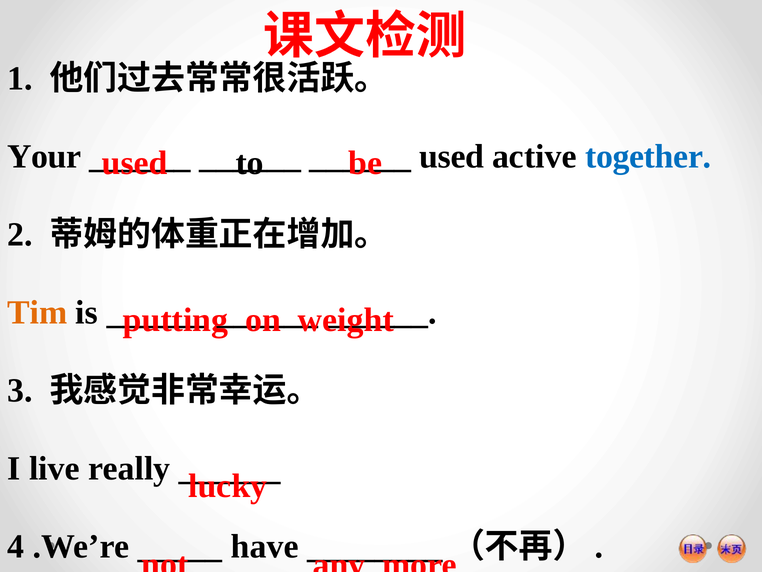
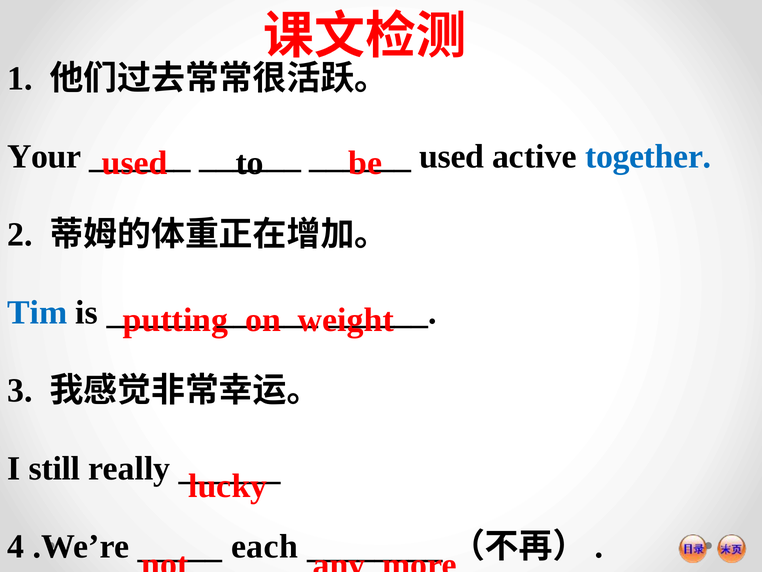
Tim colour: orange -> blue
live: live -> still
have: have -> each
